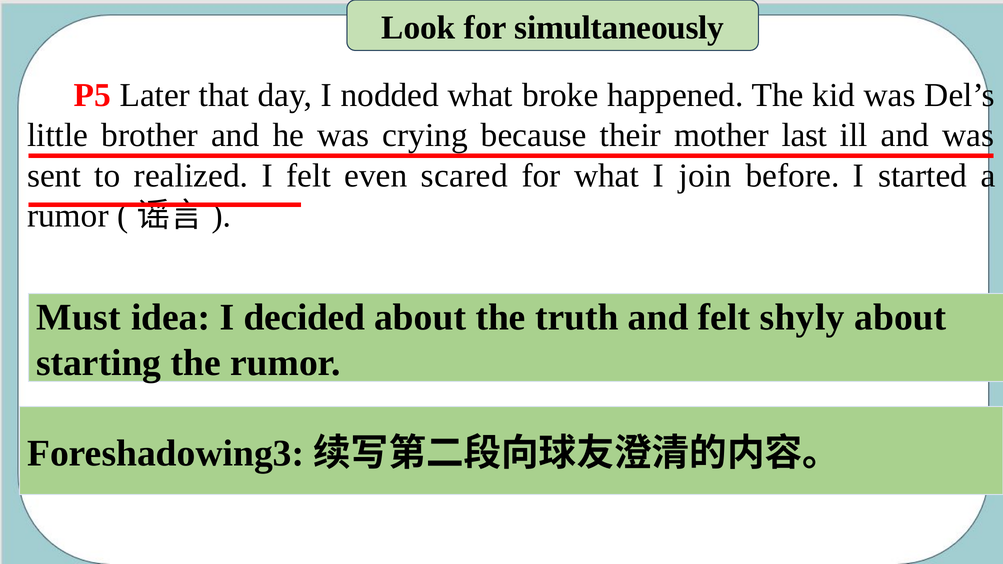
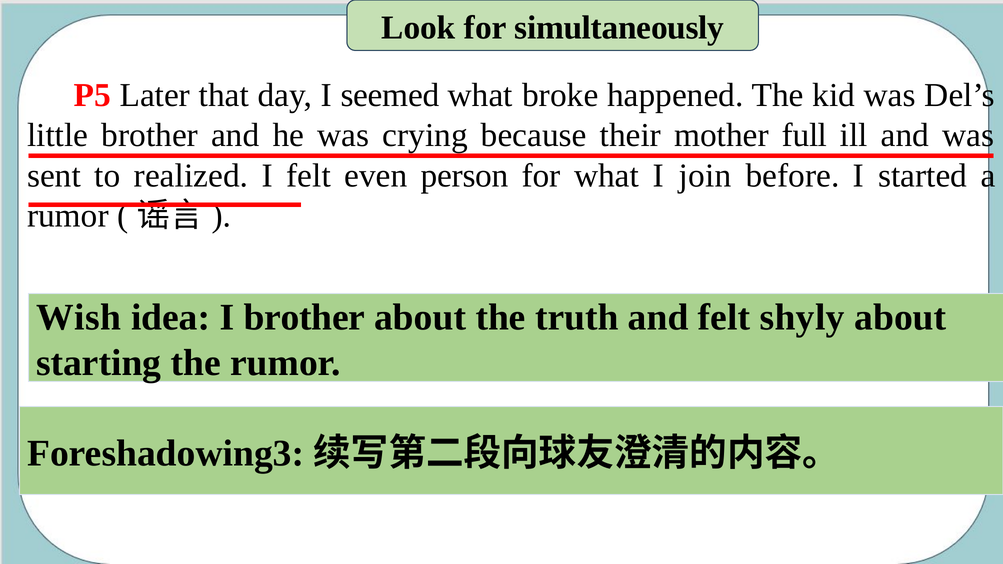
nodded: nodded -> seemed
last: last -> full
scared: scared -> person
Must: Must -> Wish
I decided: decided -> brother
